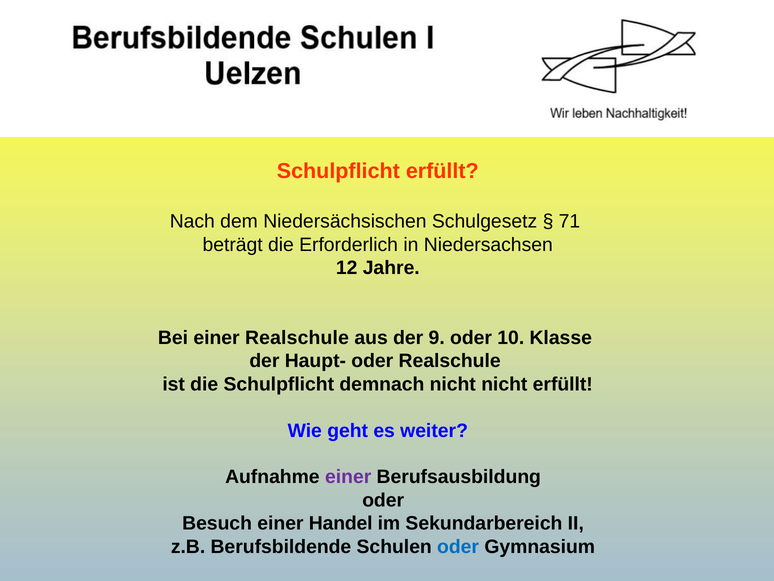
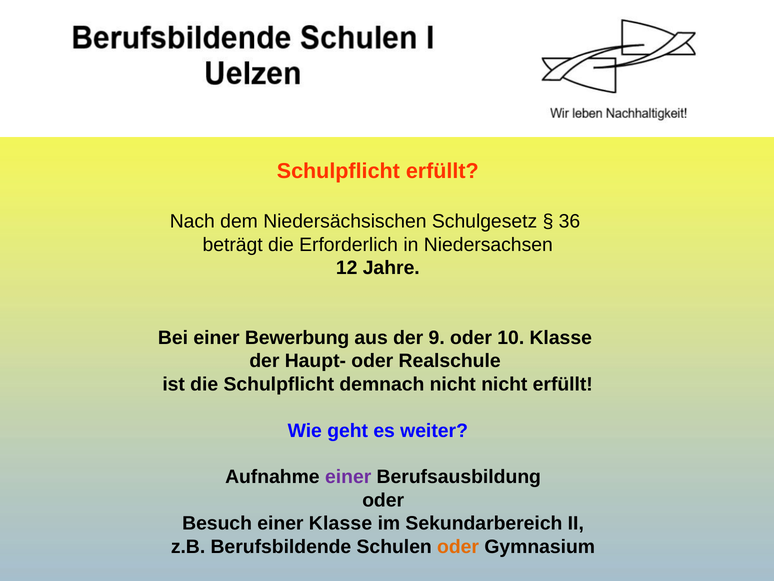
71: 71 -> 36
einer Realschule: Realschule -> Bewerbung
einer Handel: Handel -> Klasse
oder at (458, 546) colour: blue -> orange
